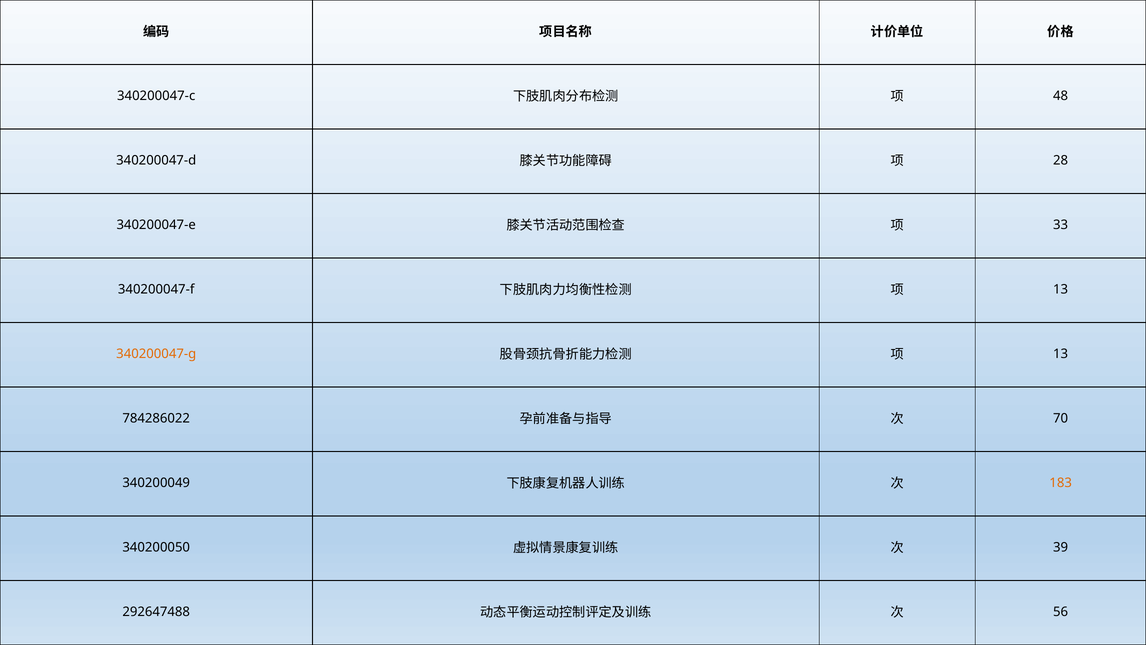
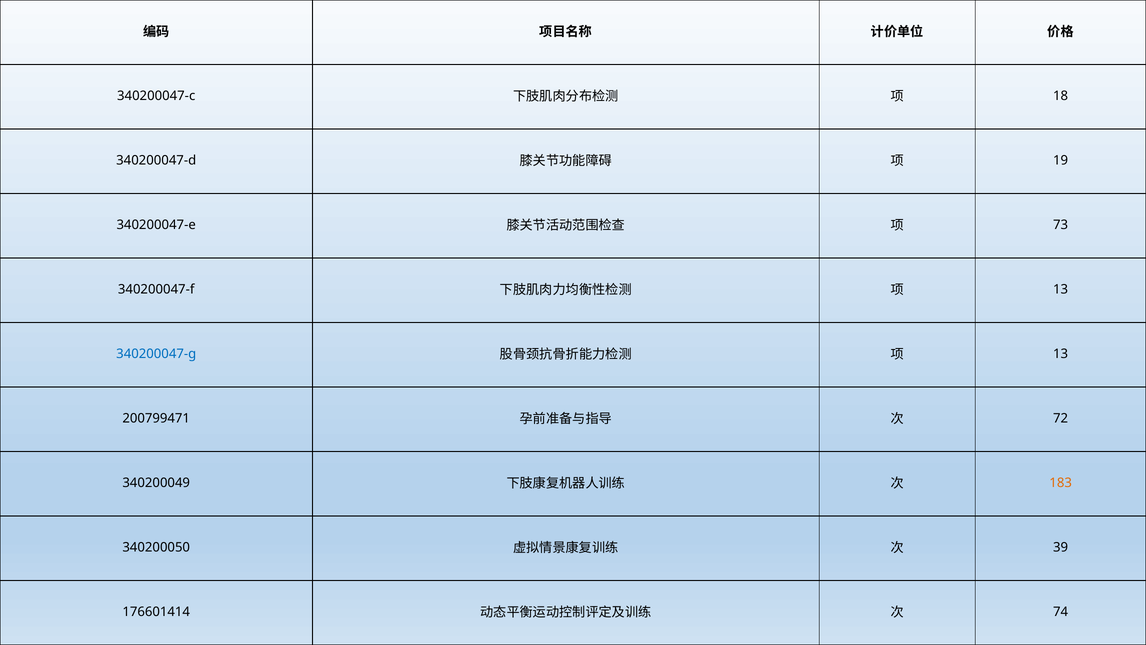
48: 48 -> 18
28: 28 -> 19
33: 33 -> 73
340200047-g colour: orange -> blue
784286022: 784286022 -> 200799471
70: 70 -> 72
292647488: 292647488 -> 176601414
56: 56 -> 74
